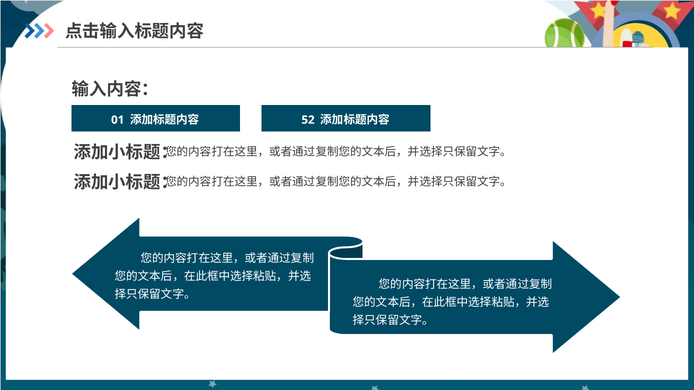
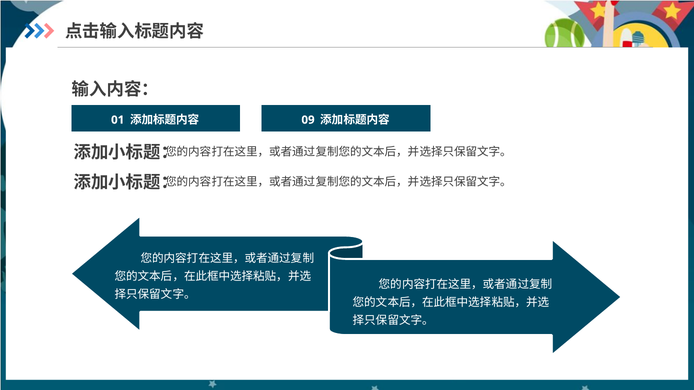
52: 52 -> 09
